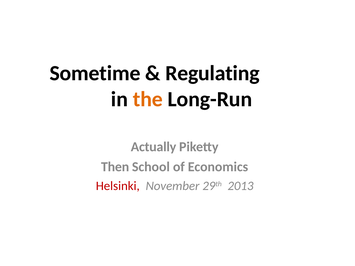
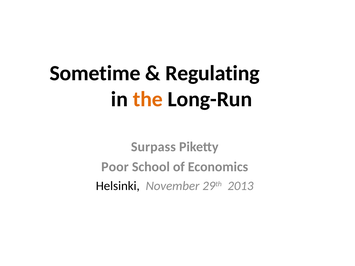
Actually: Actually -> Surpass
Then: Then -> Poor
Helsinki colour: red -> black
